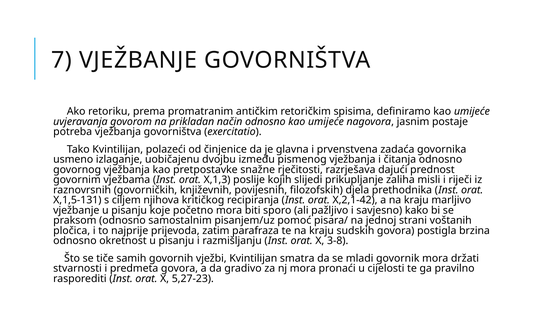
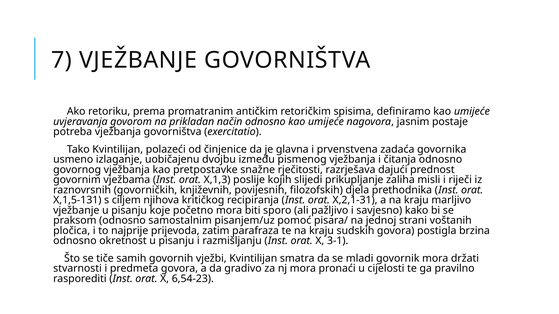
X,2,1-42: X,2,1-42 -> X,2,1-31
3-8: 3-8 -> 3-1
5,27-23: 5,27-23 -> 6,54-23
